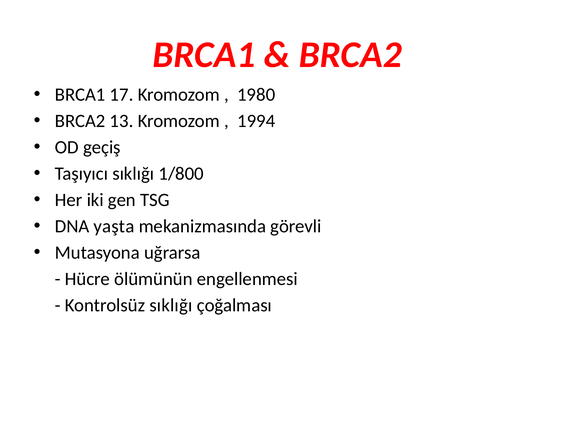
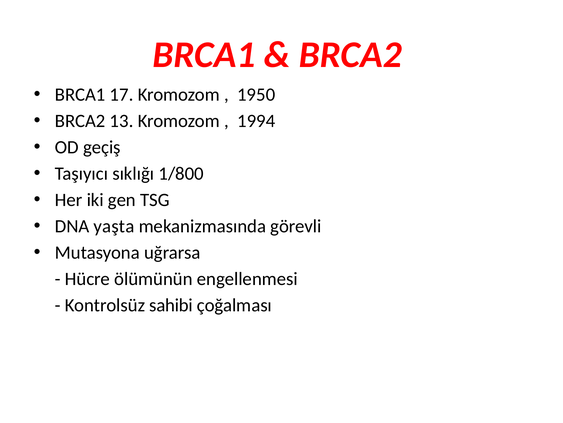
1980: 1980 -> 1950
Kontrolsüz sıklığı: sıklığı -> sahibi
